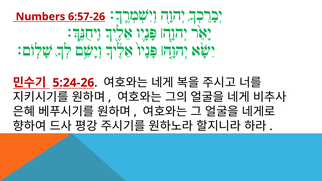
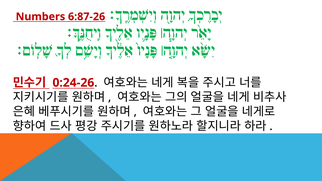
6:57-26: 6:57-26 -> 6:87-26
5:24-26: 5:24-26 -> 0:24-26
